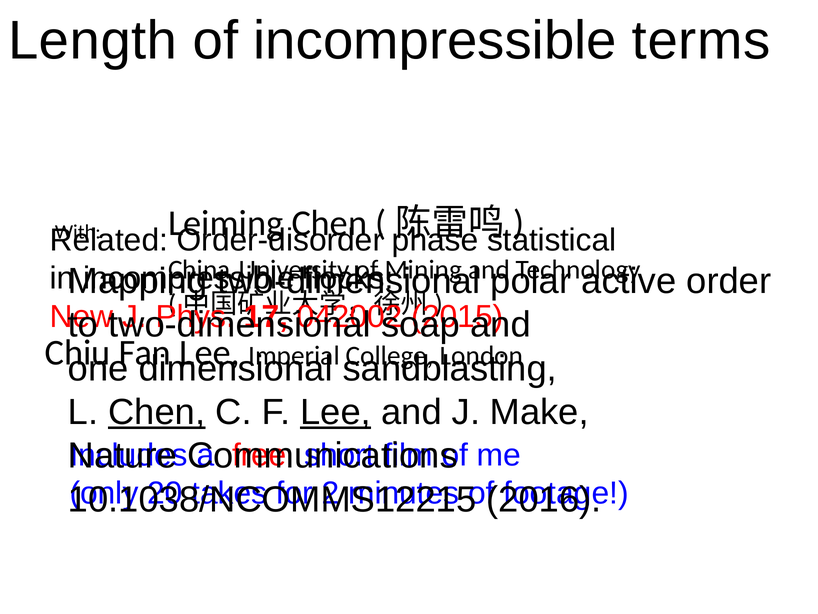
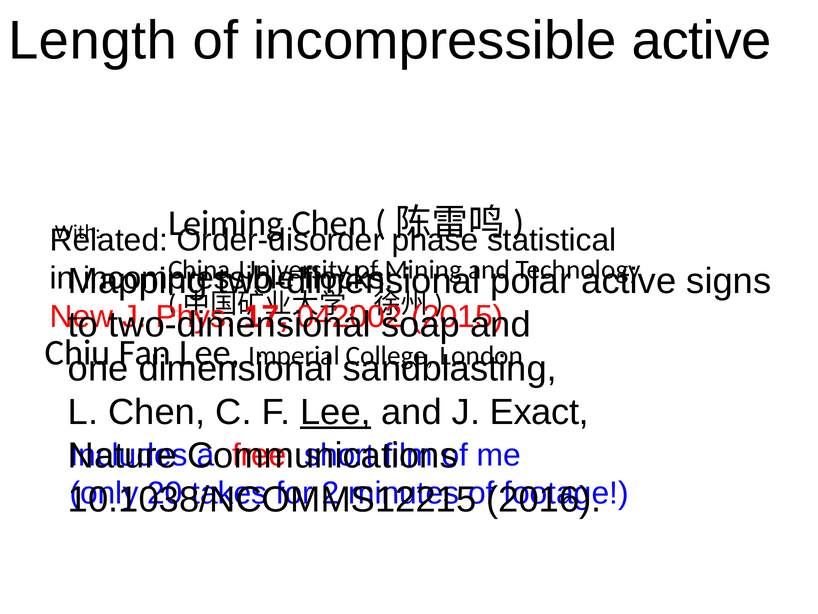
incompressible terms: terms -> active
order: order -> signs
Chen at (157, 412) underline: present -> none
Make: Make -> Exact
